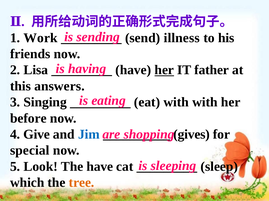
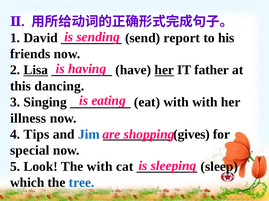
Work: Work -> David
illness: illness -> report
Lisa underline: none -> present
answers: answers -> dancing
before: before -> illness
Give: Give -> Tips
The have: have -> with
tree colour: orange -> blue
